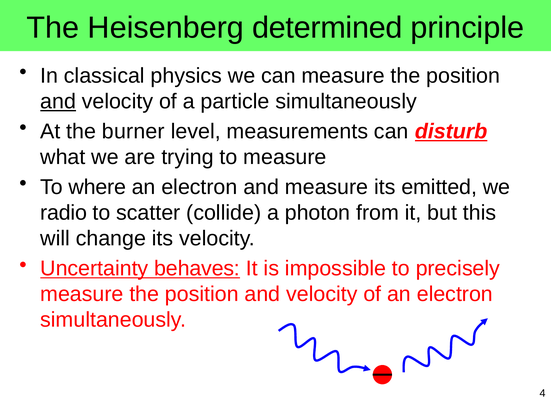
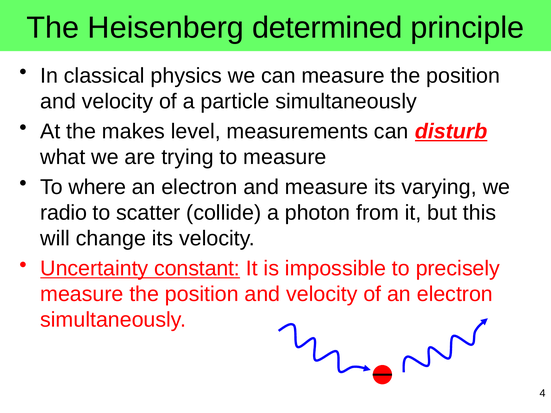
and at (58, 101) underline: present -> none
burner: burner -> makes
emitted: emitted -> varying
behaves: behaves -> constant
